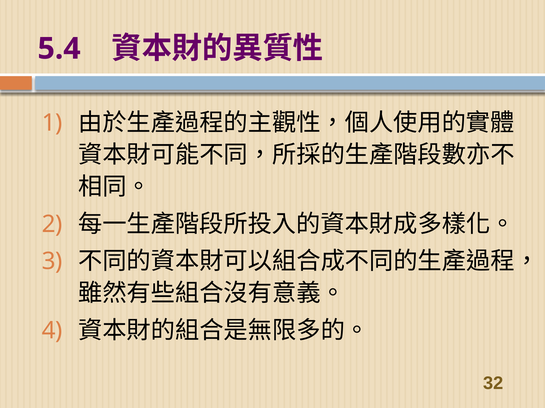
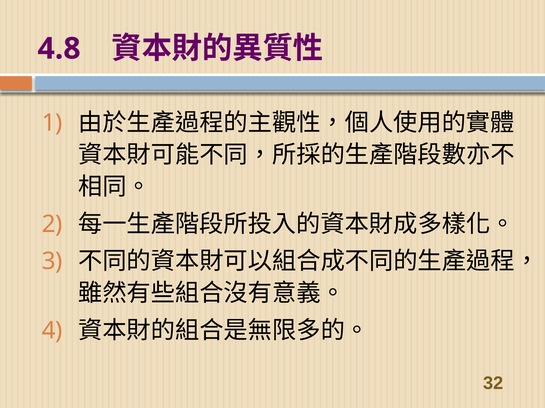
5.4: 5.4 -> 4.8
